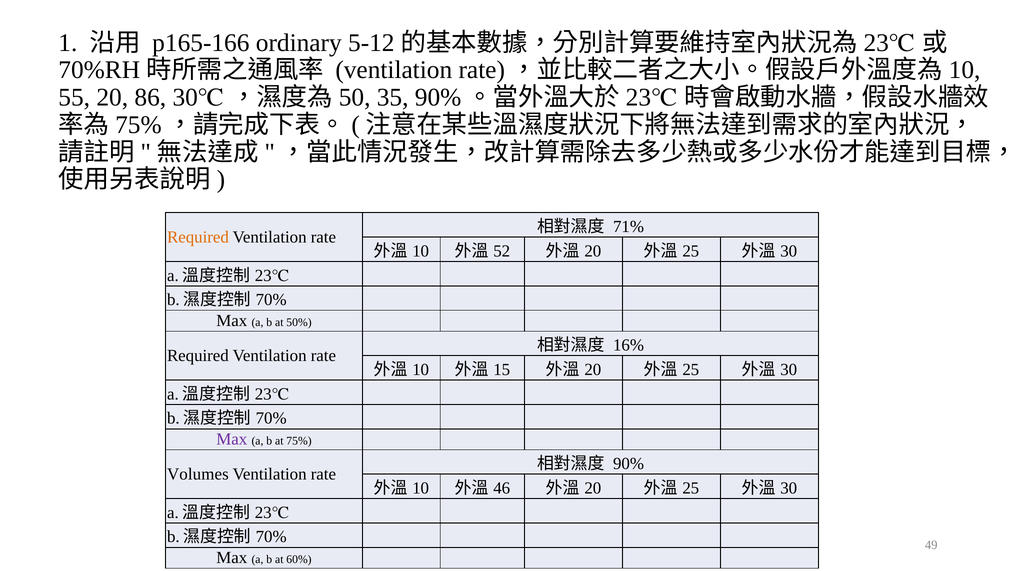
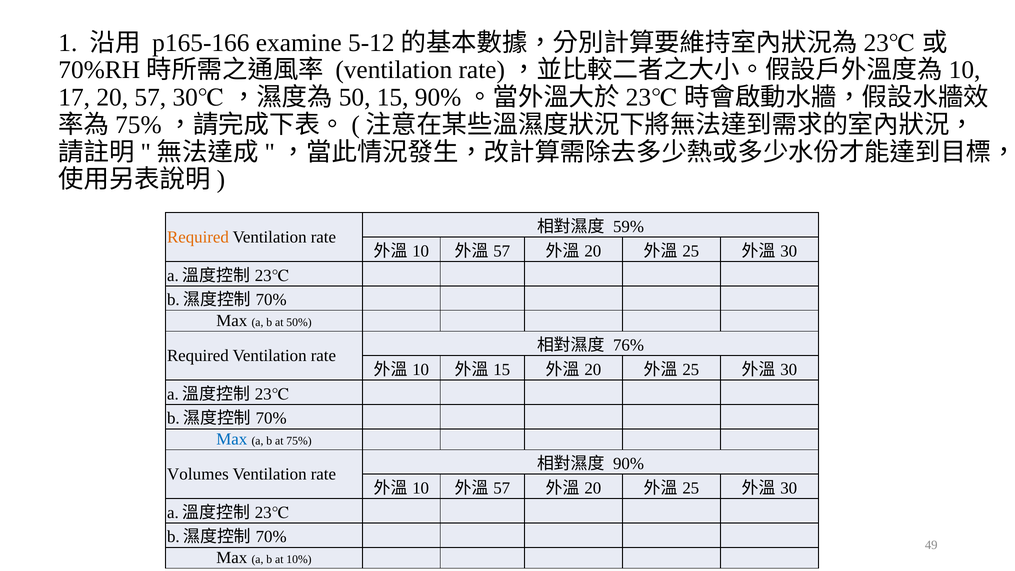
ordinary: ordinary -> examine
55: 55 -> 17
20 86: 86 -> 57
35 at (393, 97): 35 -> 15
71%: 71% -> 59%
52 at (502, 251): 52 -> 57
16%: 16% -> 76%
Max at (232, 439) colour: purple -> blue
46 at (502, 488): 46 -> 57
60%: 60% -> 10%
